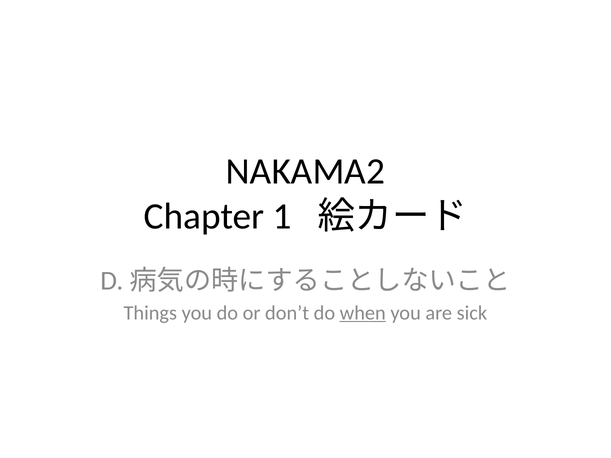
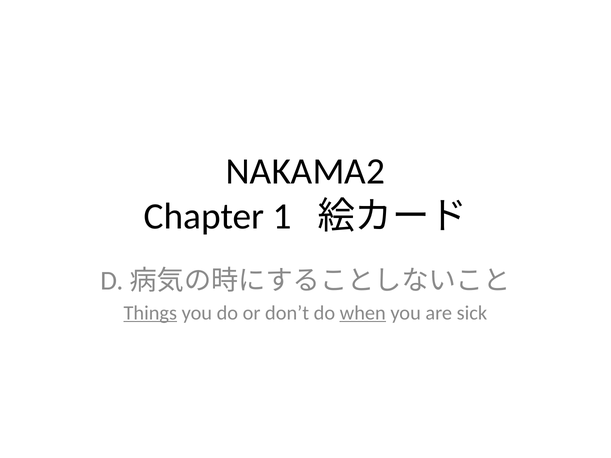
Things underline: none -> present
